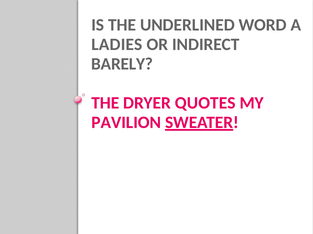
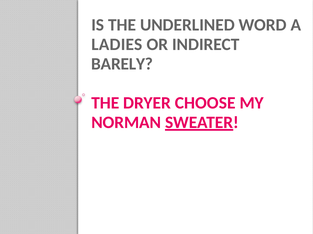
QUOTES: QUOTES -> CHOOSE
PAVILION: PAVILION -> NORMAN
